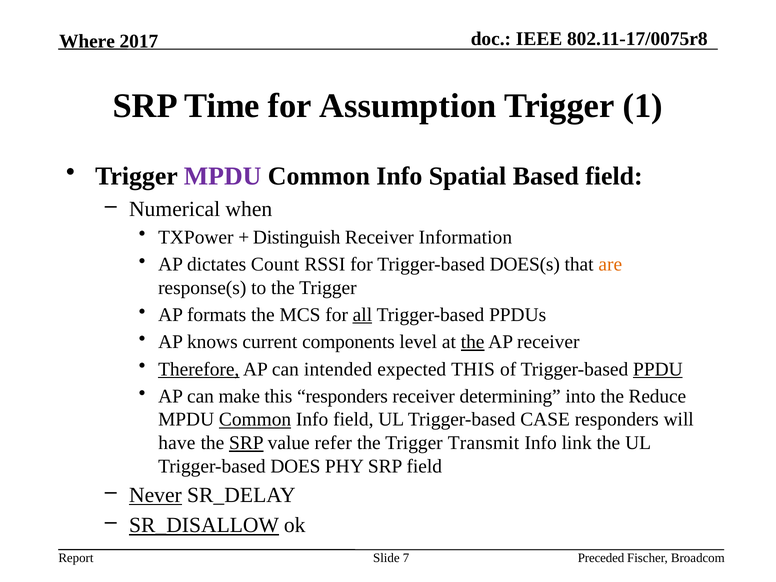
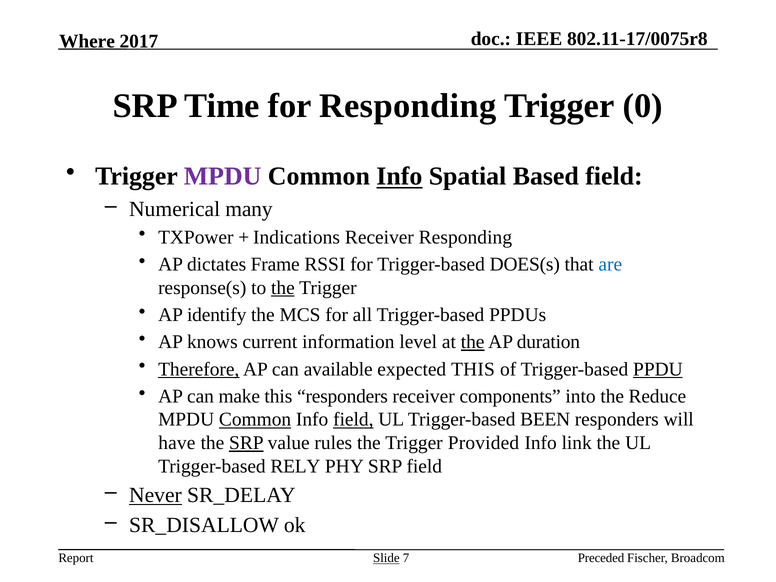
for Assumption: Assumption -> Responding
1: 1 -> 0
Info at (399, 176) underline: none -> present
when: when -> many
Distinguish: Distinguish -> Indications
Receiver Information: Information -> Responding
Count: Count -> Frame
are colour: orange -> blue
the at (283, 288) underline: none -> present
formats: formats -> identify
all underline: present -> none
components: components -> information
AP receiver: receiver -> duration
intended: intended -> available
determining: determining -> components
field at (353, 420) underline: none -> present
CASE: CASE -> BEEN
refer: refer -> rules
Transmit: Transmit -> Provided
DOES: DOES -> RELY
SR_DISALLOW underline: present -> none
Slide underline: none -> present
